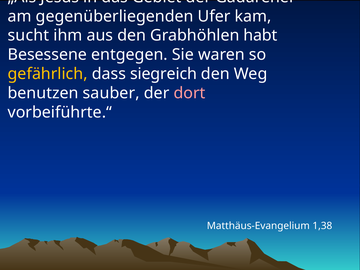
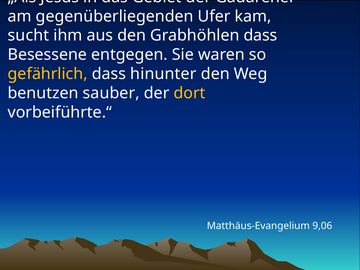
Grabhöhlen habt: habt -> dass
siegreich: siegreich -> hinunter
dort colour: pink -> yellow
1,38: 1,38 -> 9,06
